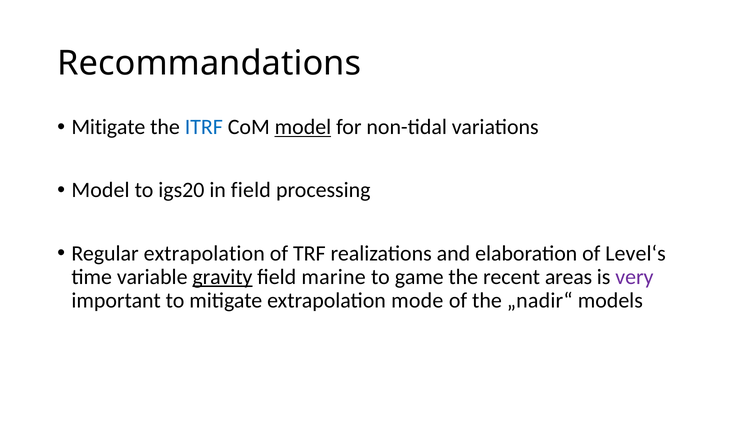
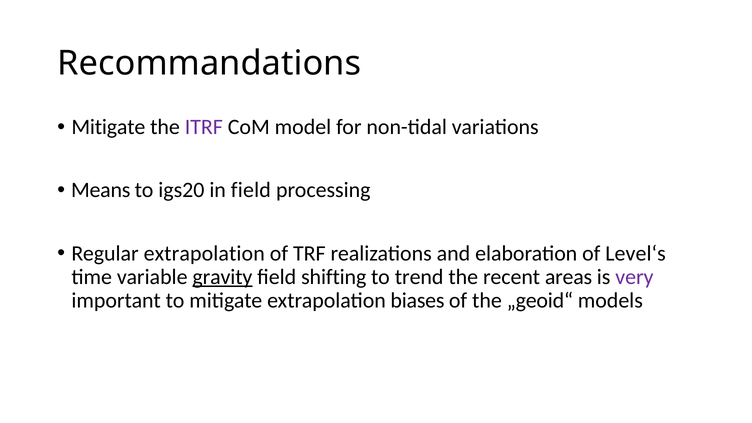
ITRF colour: blue -> purple
model at (303, 127) underline: present -> none
Model at (101, 190): Model -> Means
marine: marine -> shifting
game: game -> trend
mode: mode -> biases
„nadir“: „nadir“ -> „geoid“
